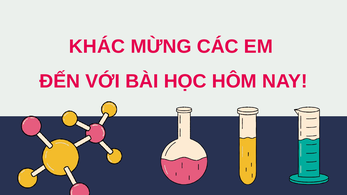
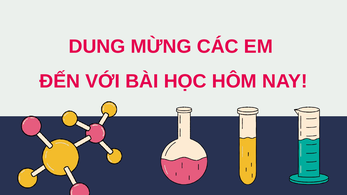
KHÁC: KHÁC -> DUNG
